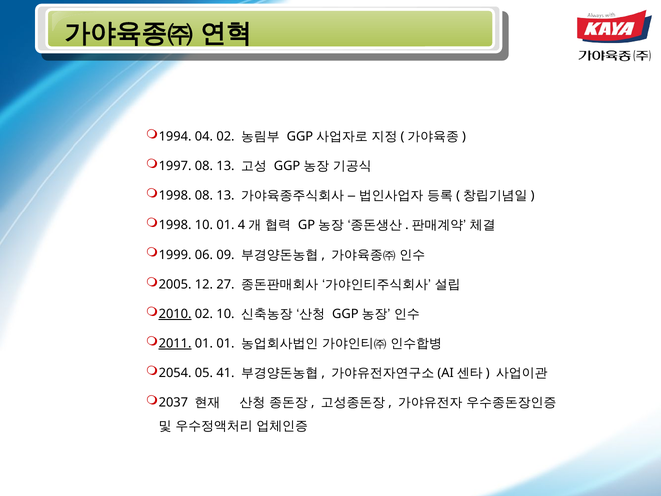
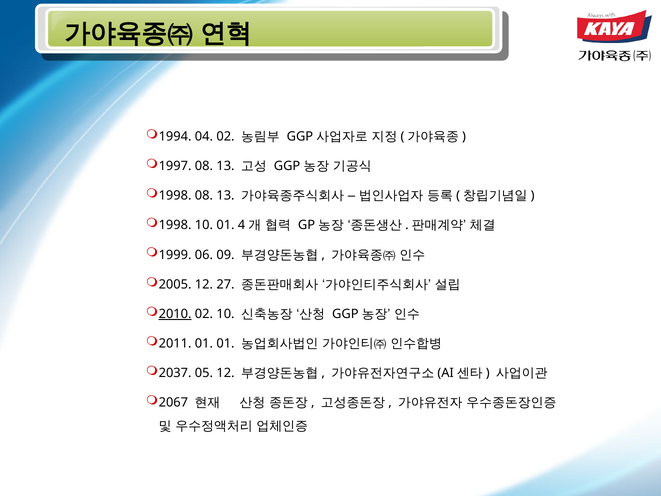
2011 underline: present -> none
2054: 2054 -> 2037
05 41: 41 -> 12
2037: 2037 -> 2067
